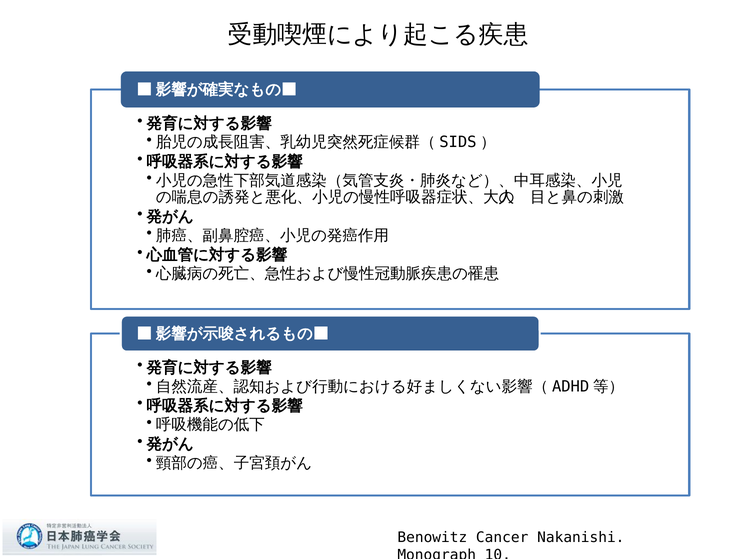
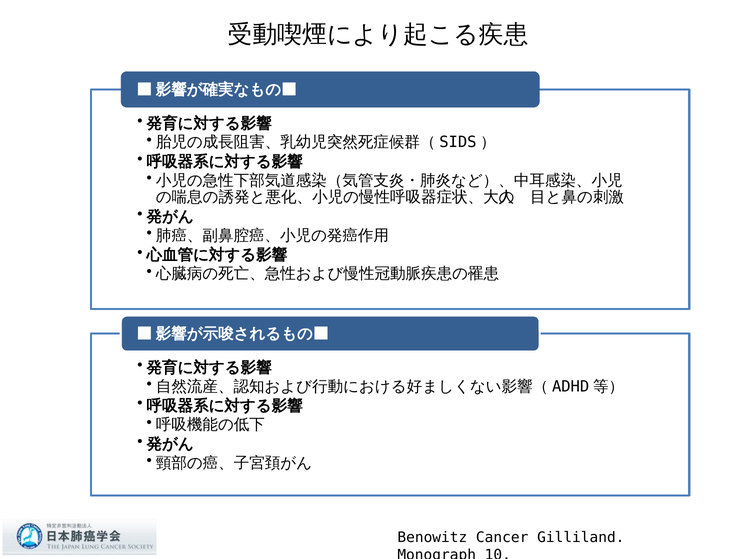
Nakanishi: Nakanishi -> Gilliland
